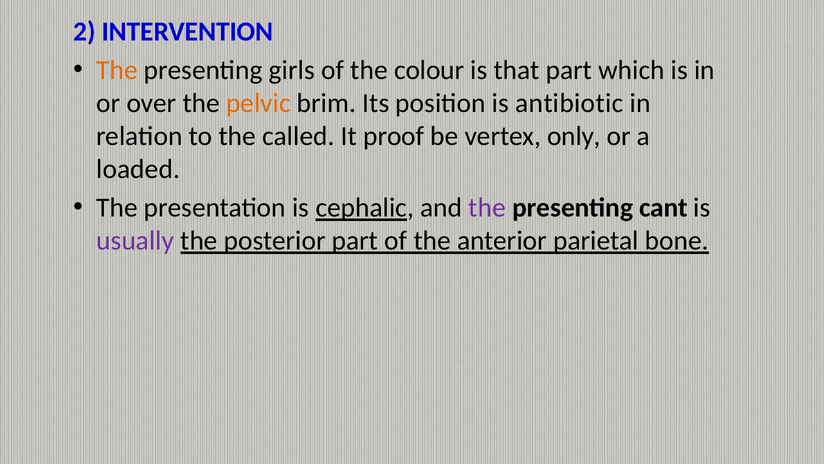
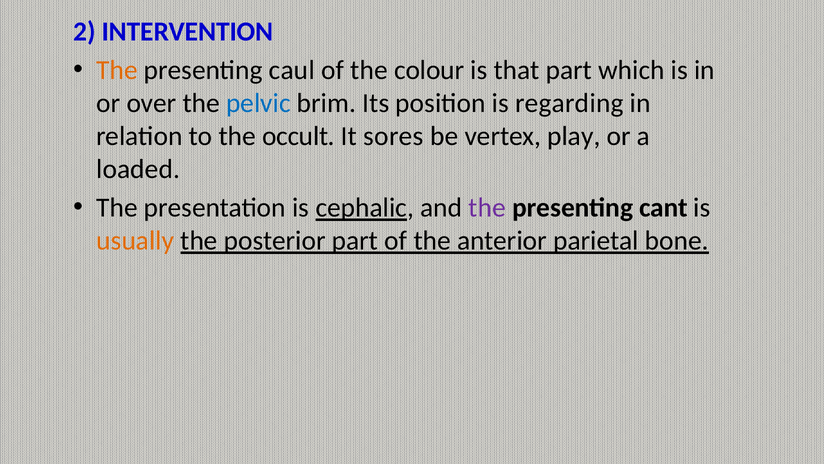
girls: girls -> caul
pelvic colour: orange -> blue
antibiotic: antibiotic -> regarding
called: called -> occult
proof: proof -> sores
only: only -> play
usually colour: purple -> orange
